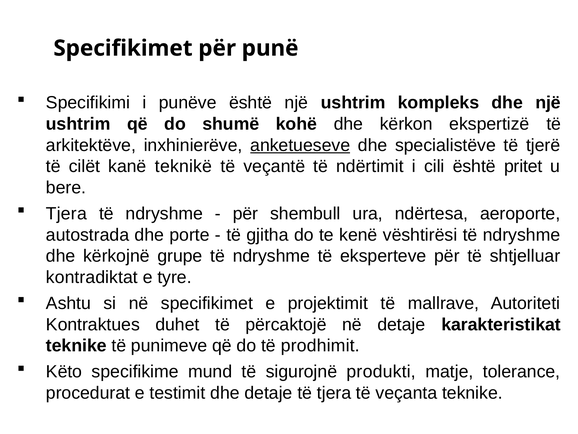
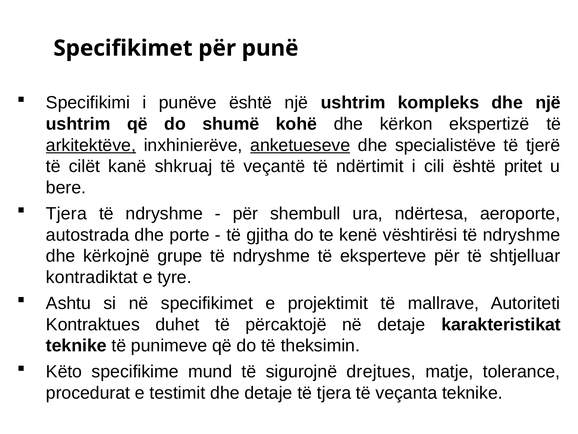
arkitektëve underline: none -> present
teknikë: teknikë -> shkruaj
prodhimit: prodhimit -> theksimin
produkti: produkti -> drejtues
